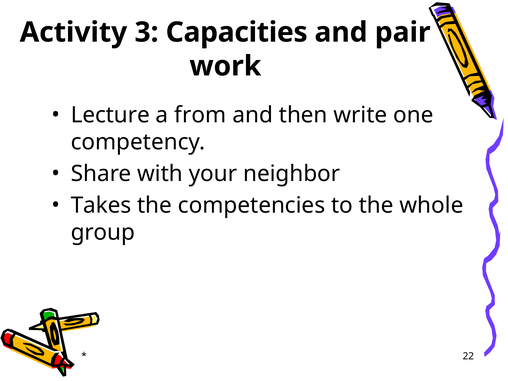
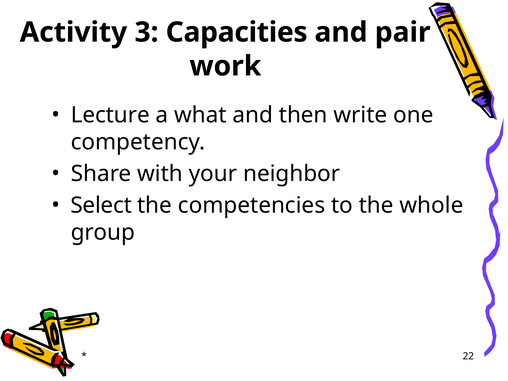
from: from -> what
Takes: Takes -> Select
